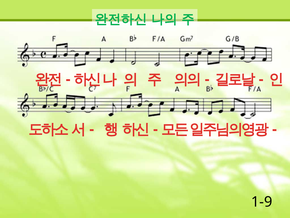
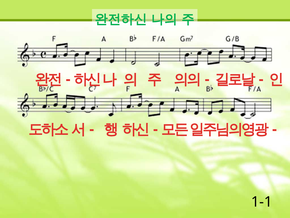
1-9: 1-9 -> 1-1
